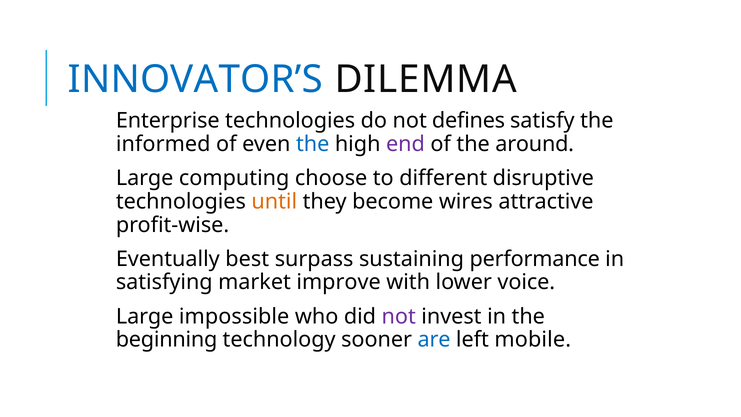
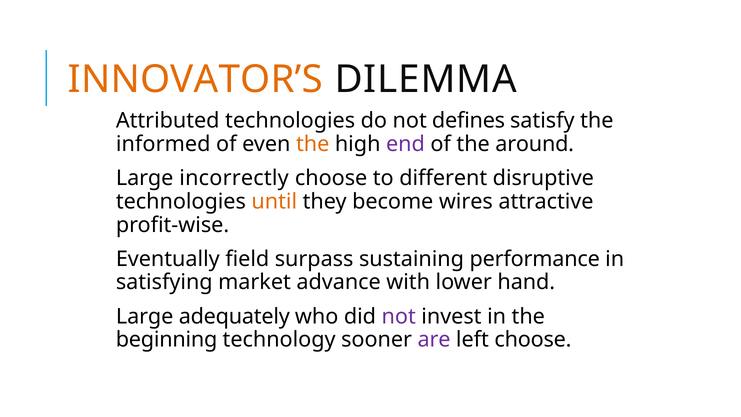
INNOVATOR’S colour: blue -> orange
Enterprise: Enterprise -> Attributed
the at (313, 144) colour: blue -> orange
computing: computing -> incorrectly
best: best -> field
improve: improve -> advance
voice: voice -> hand
impossible: impossible -> adequately
are colour: blue -> purple
left mobile: mobile -> choose
